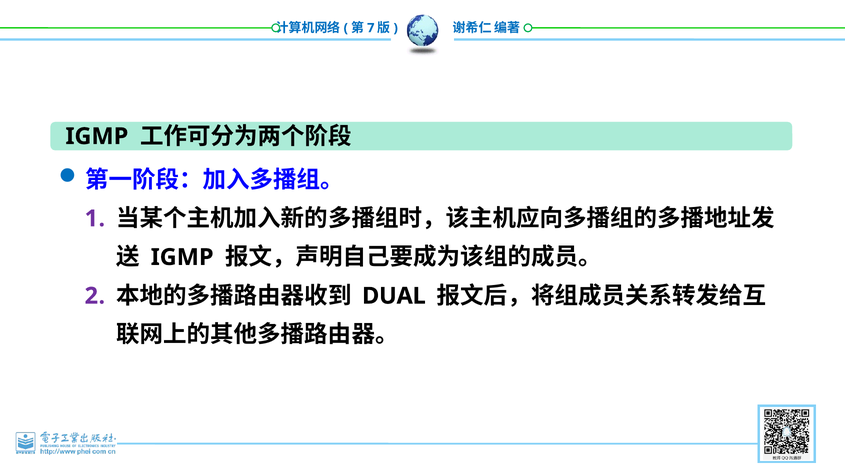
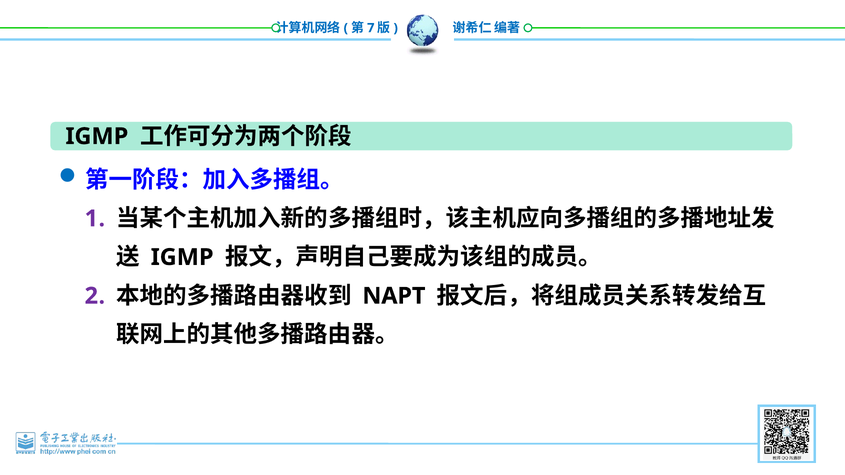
DUAL: DUAL -> NAPT
